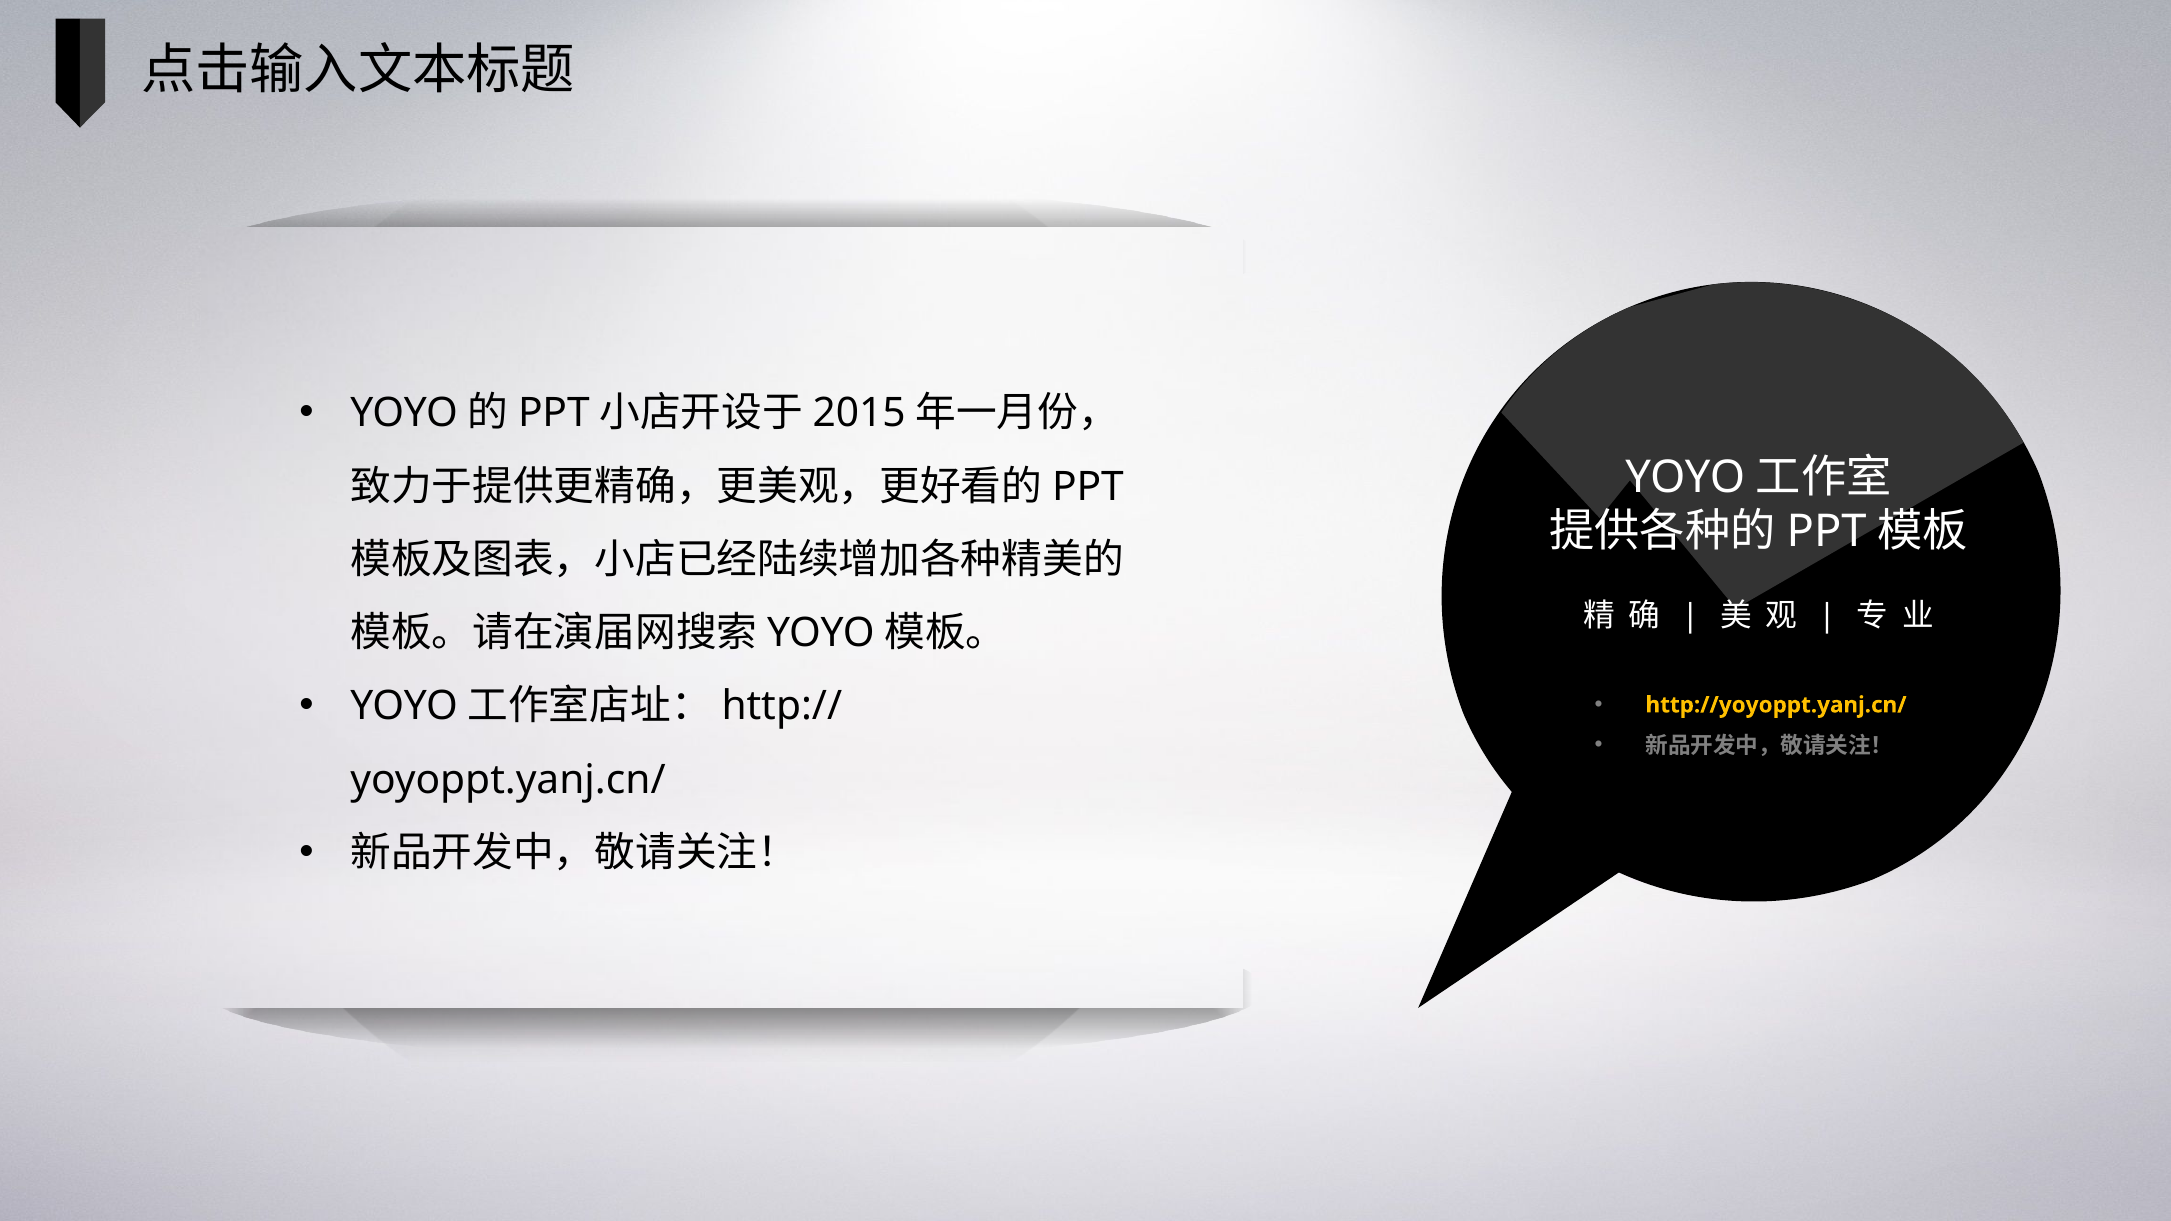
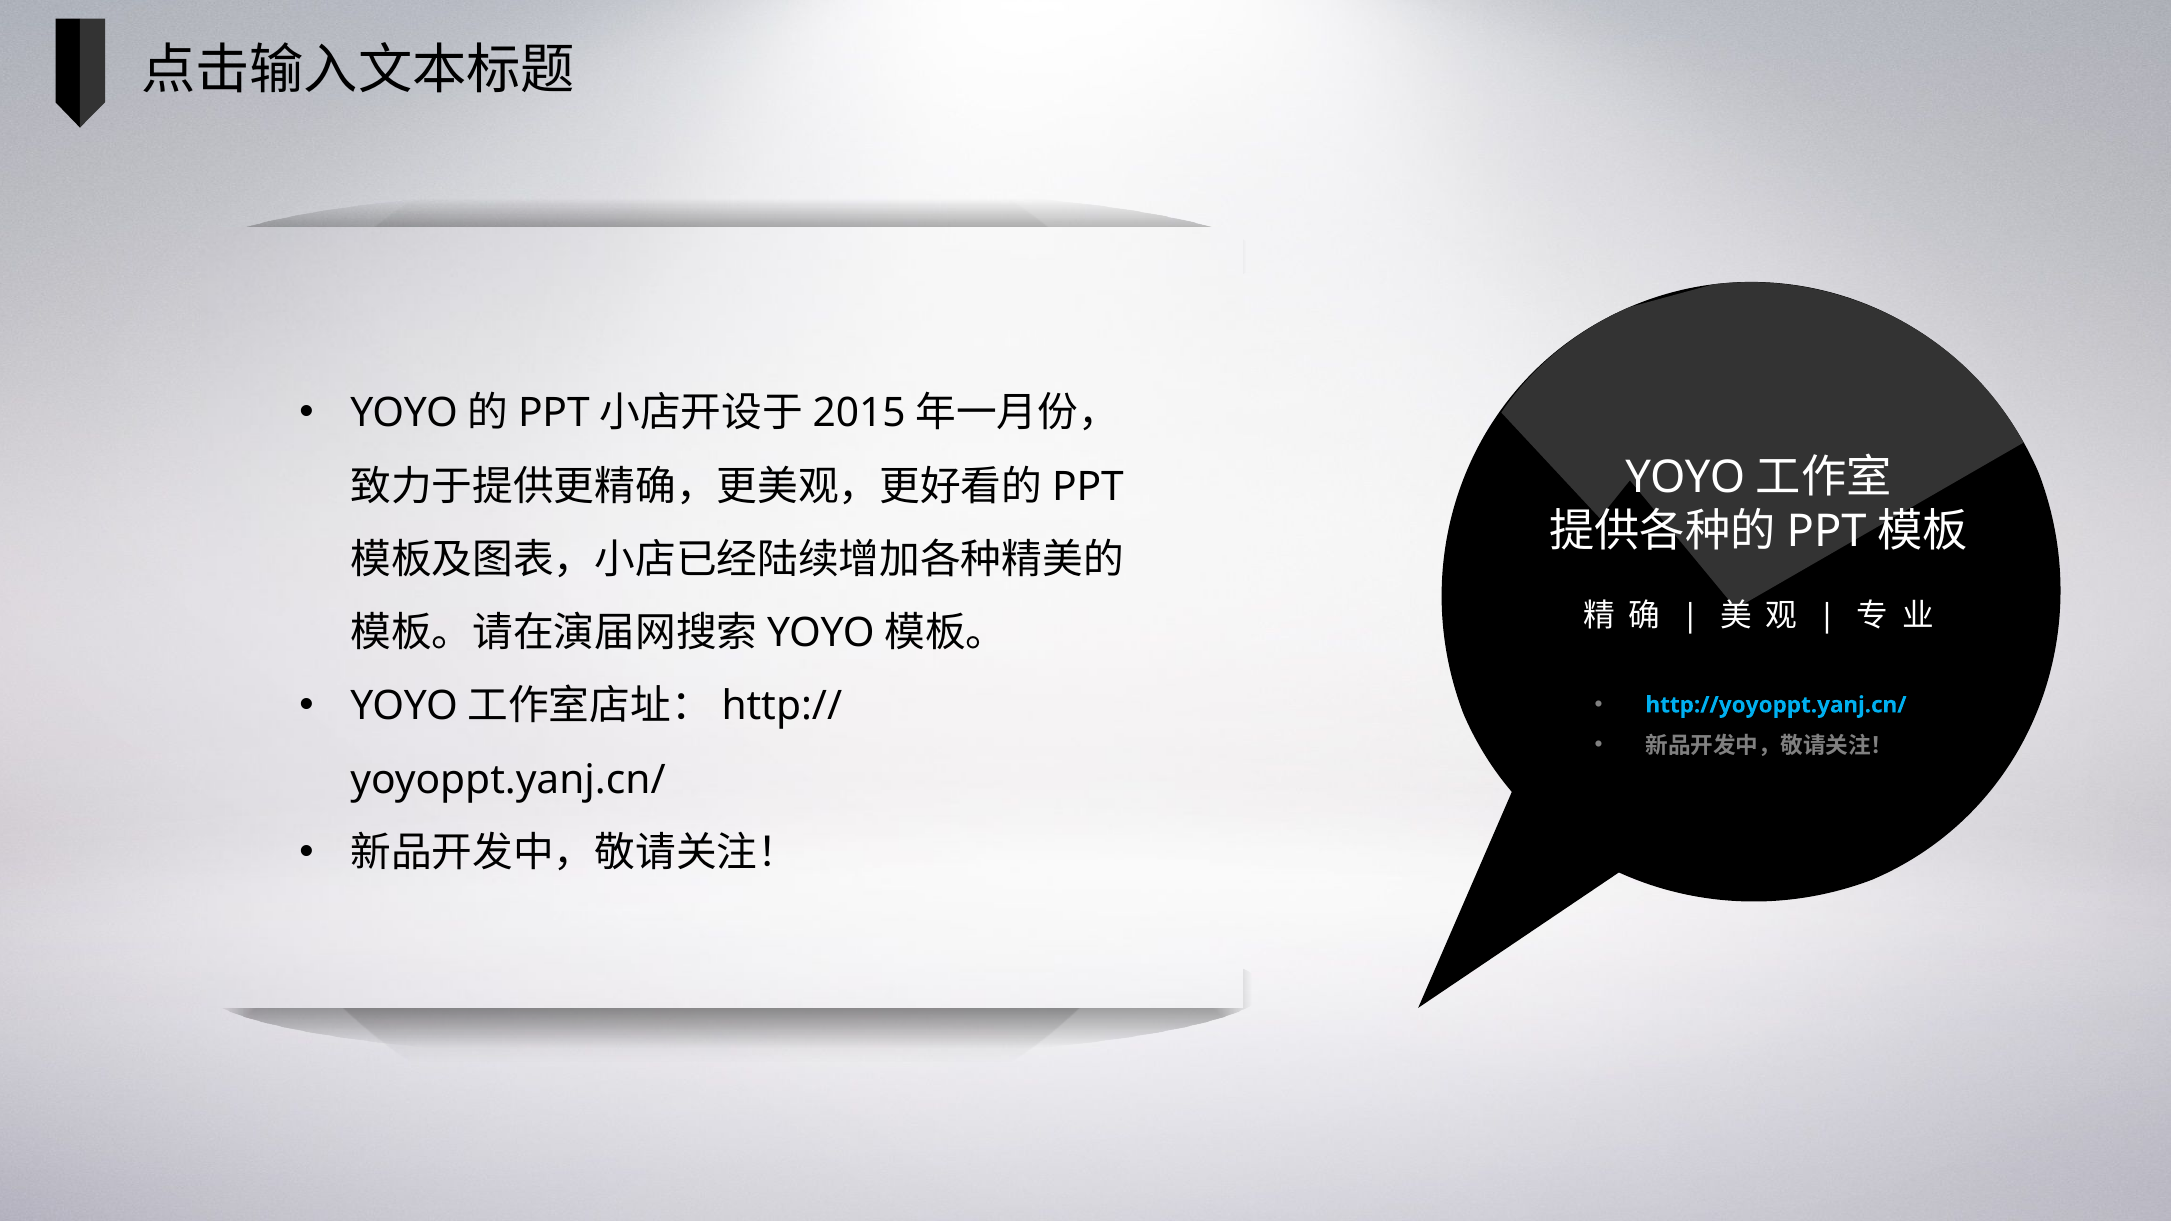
http://yoyoppt.yanj.cn/ colour: yellow -> light blue
